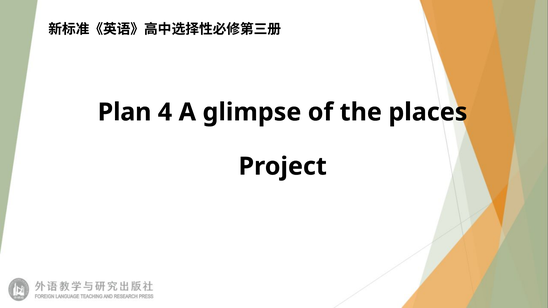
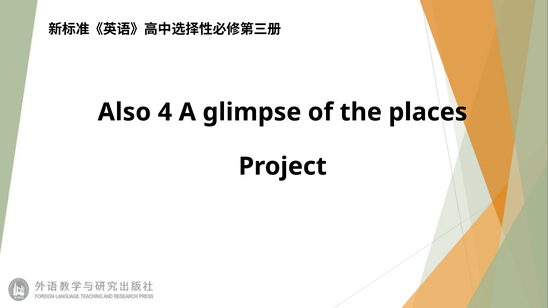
Plan: Plan -> Also
